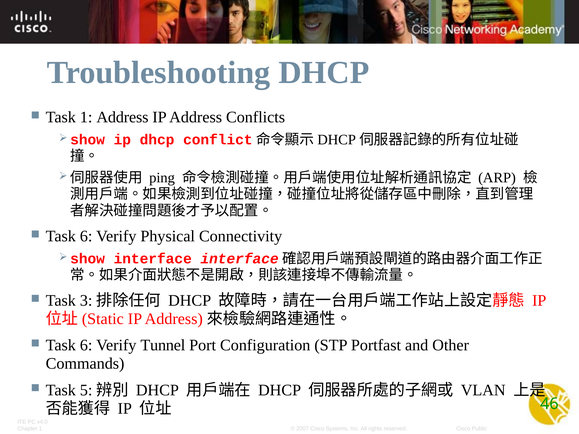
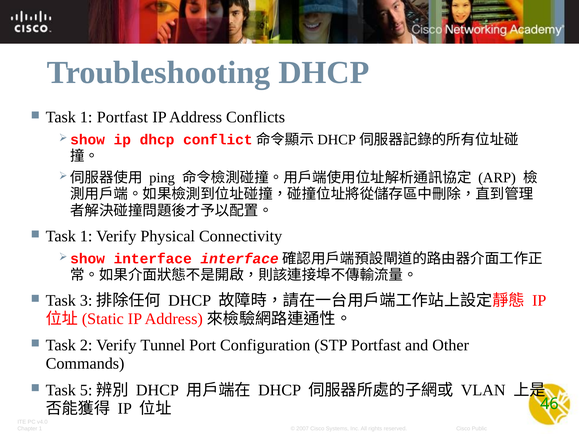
1 Address: Address -> Portfast
6 at (86, 236): 6 -> 1
6 at (86, 346): 6 -> 2
